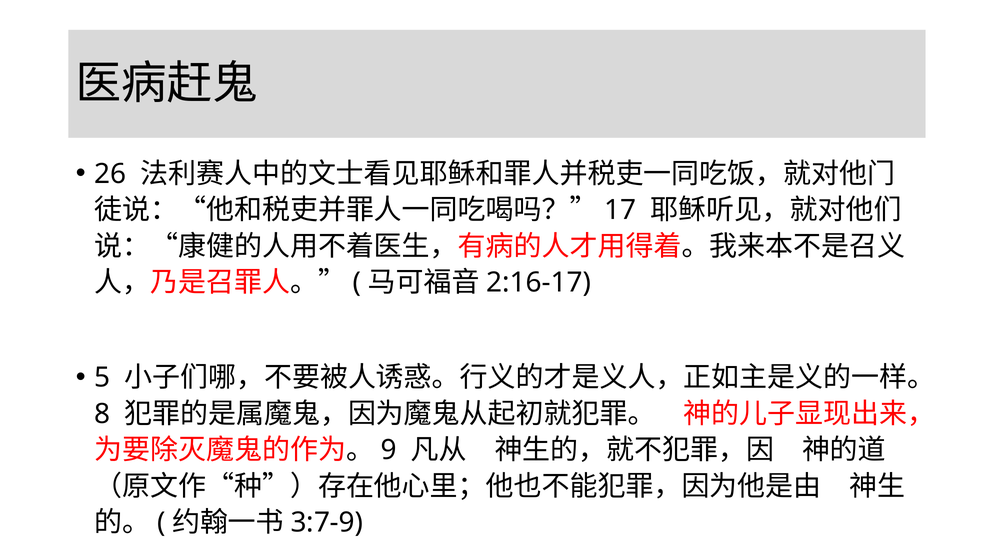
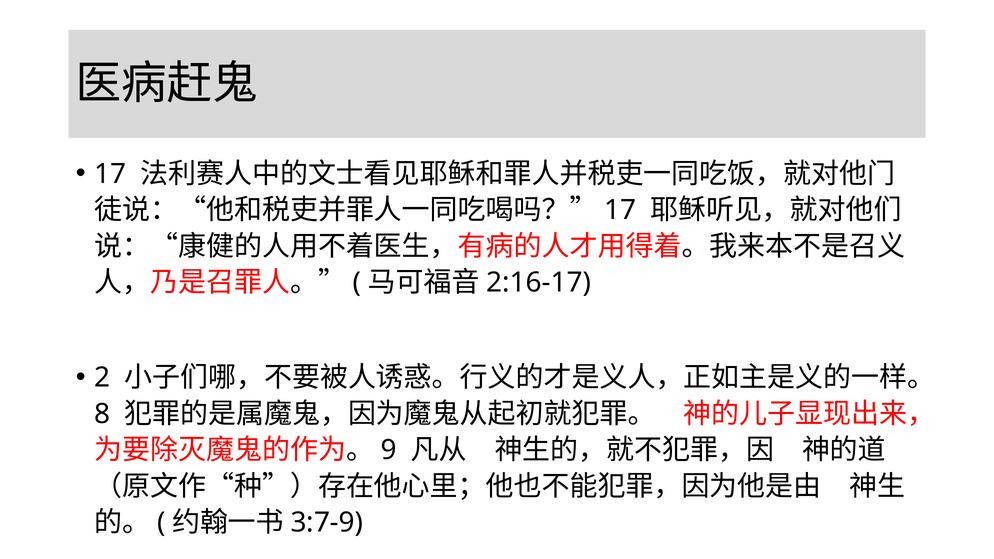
26 at (110, 174): 26 -> 17
5: 5 -> 2
